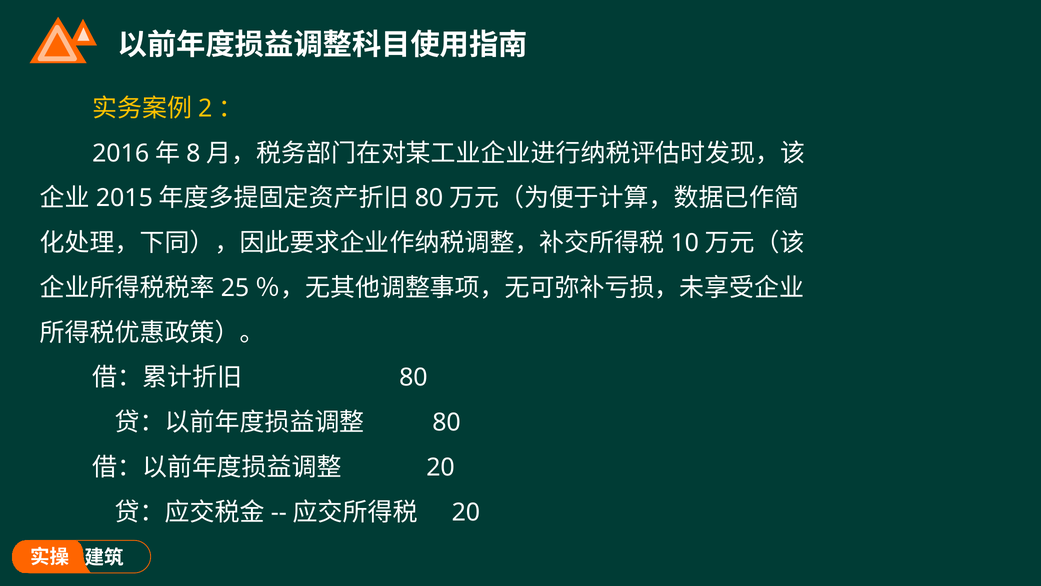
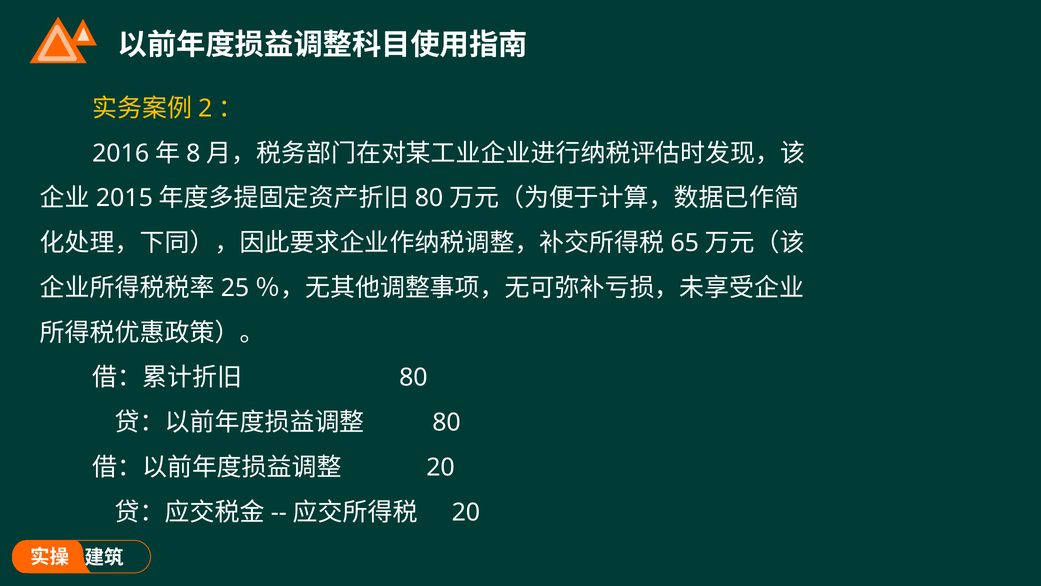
10: 10 -> 65
